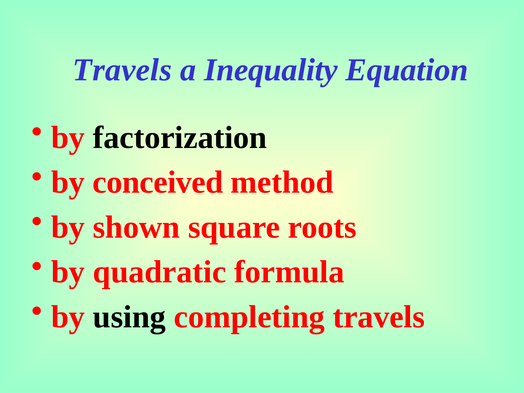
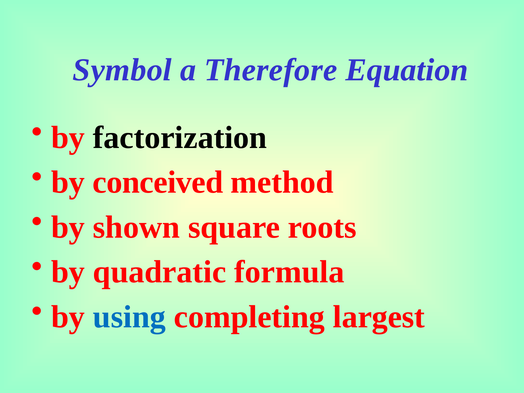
Travels at (122, 70): Travels -> Symbol
Inequality: Inequality -> Therefore
using colour: black -> blue
completing travels: travels -> largest
